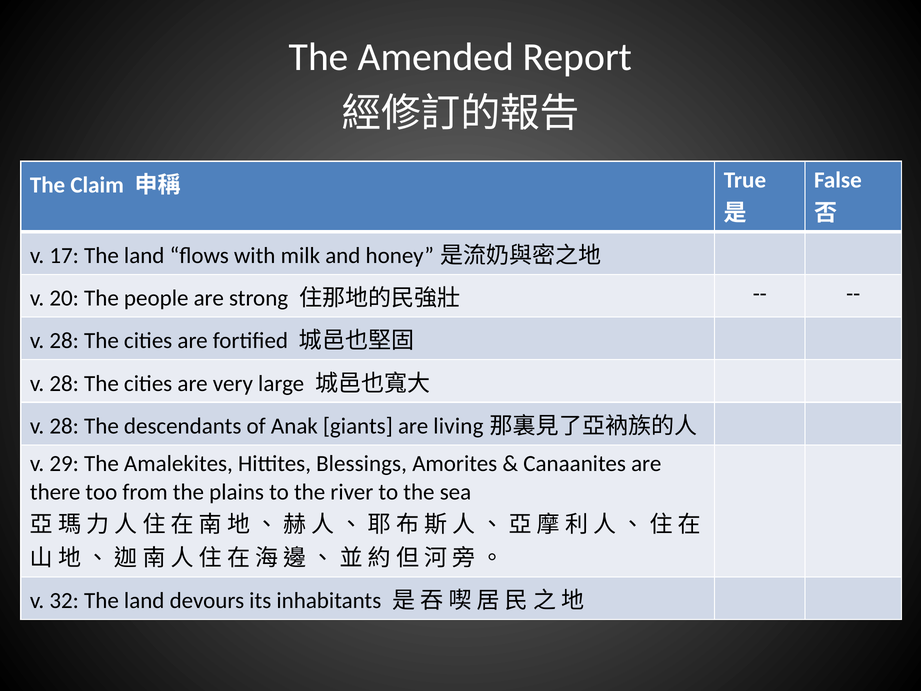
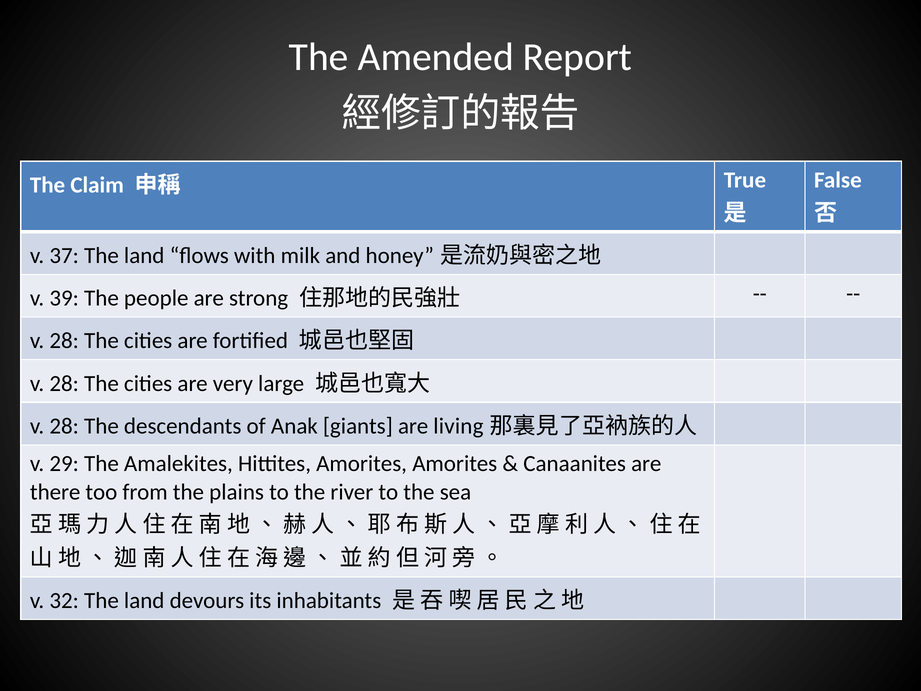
17: 17 -> 37
20: 20 -> 39
Hittites Blessings: Blessings -> Amorites
